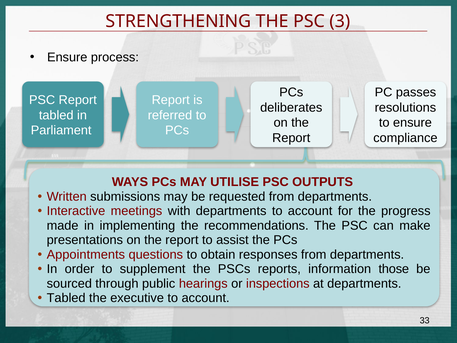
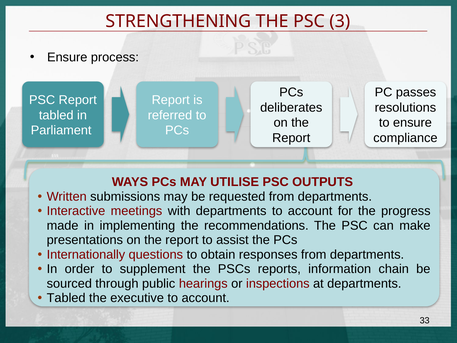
Appointments: Appointments -> Internationally
those: those -> chain
